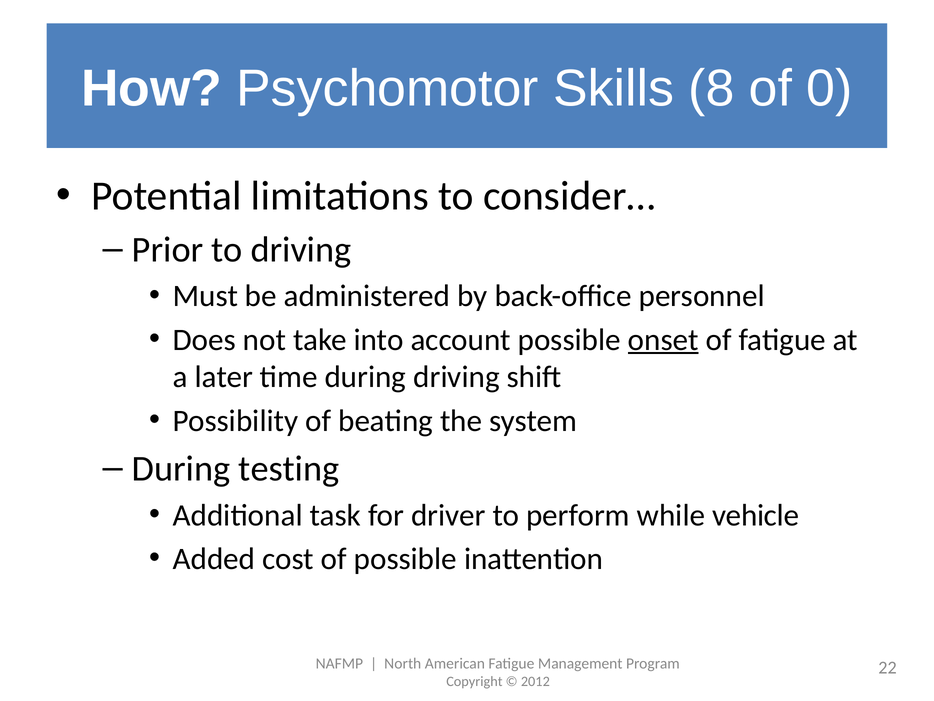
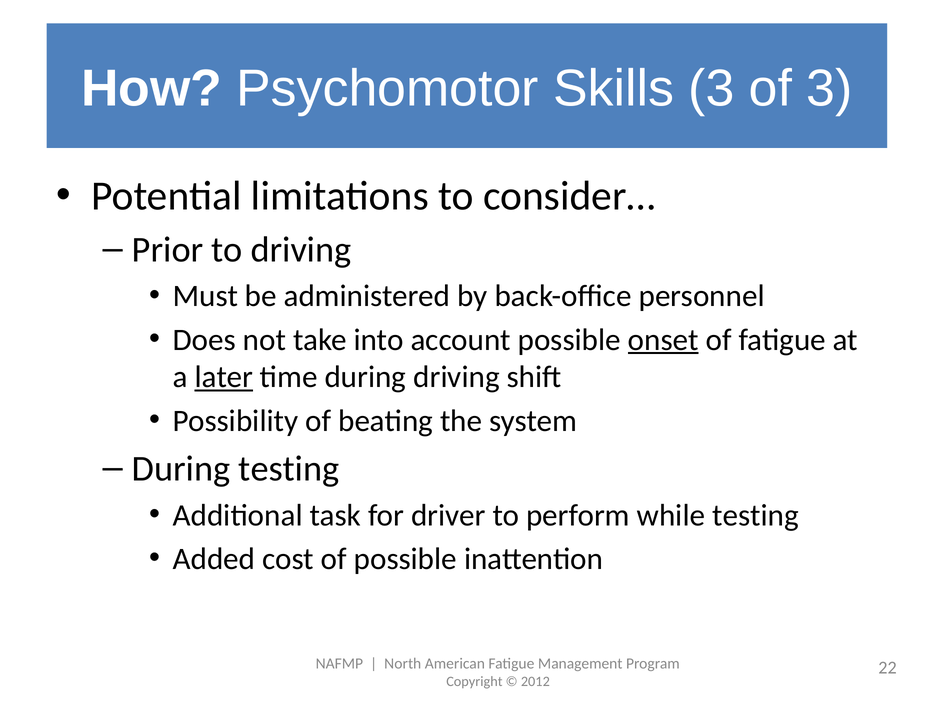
Skills 8: 8 -> 3
of 0: 0 -> 3
later underline: none -> present
while vehicle: vehicle -> testing
